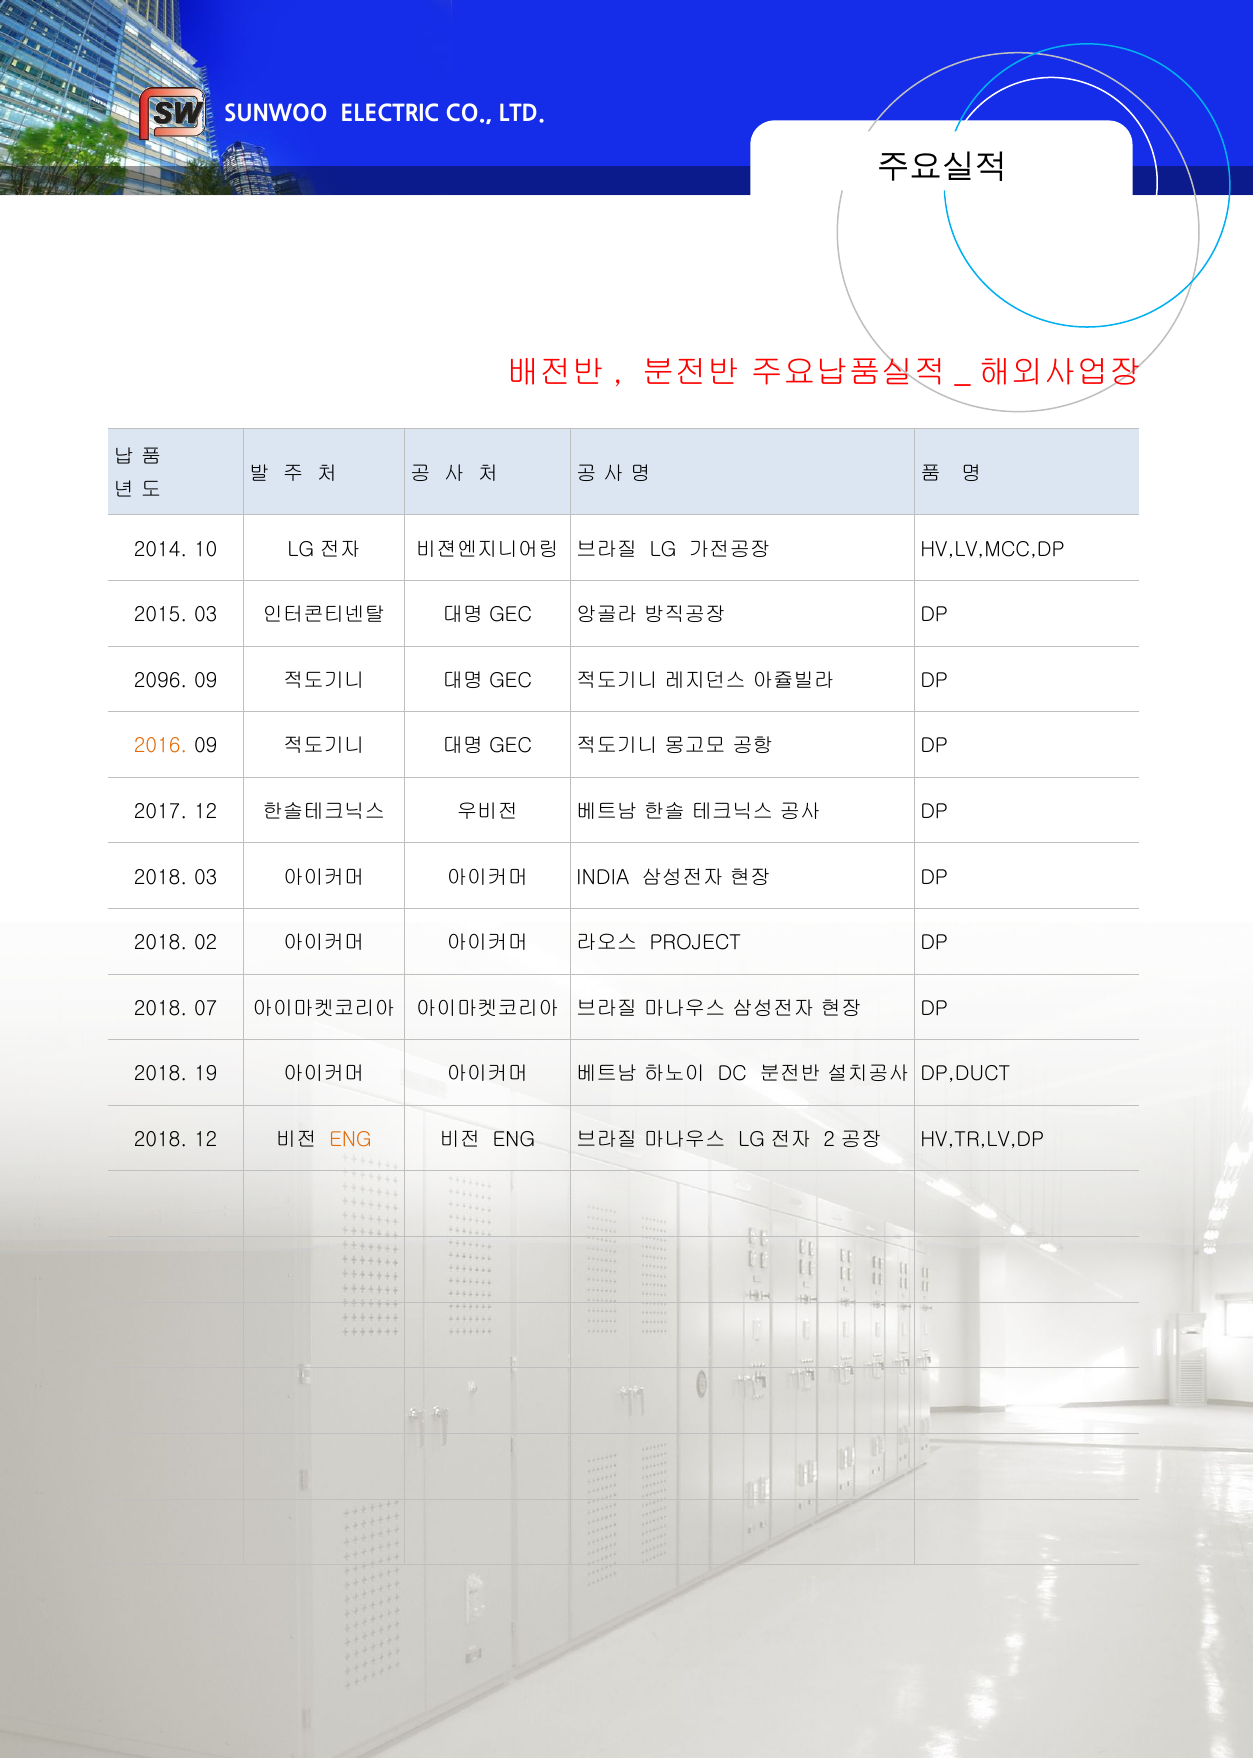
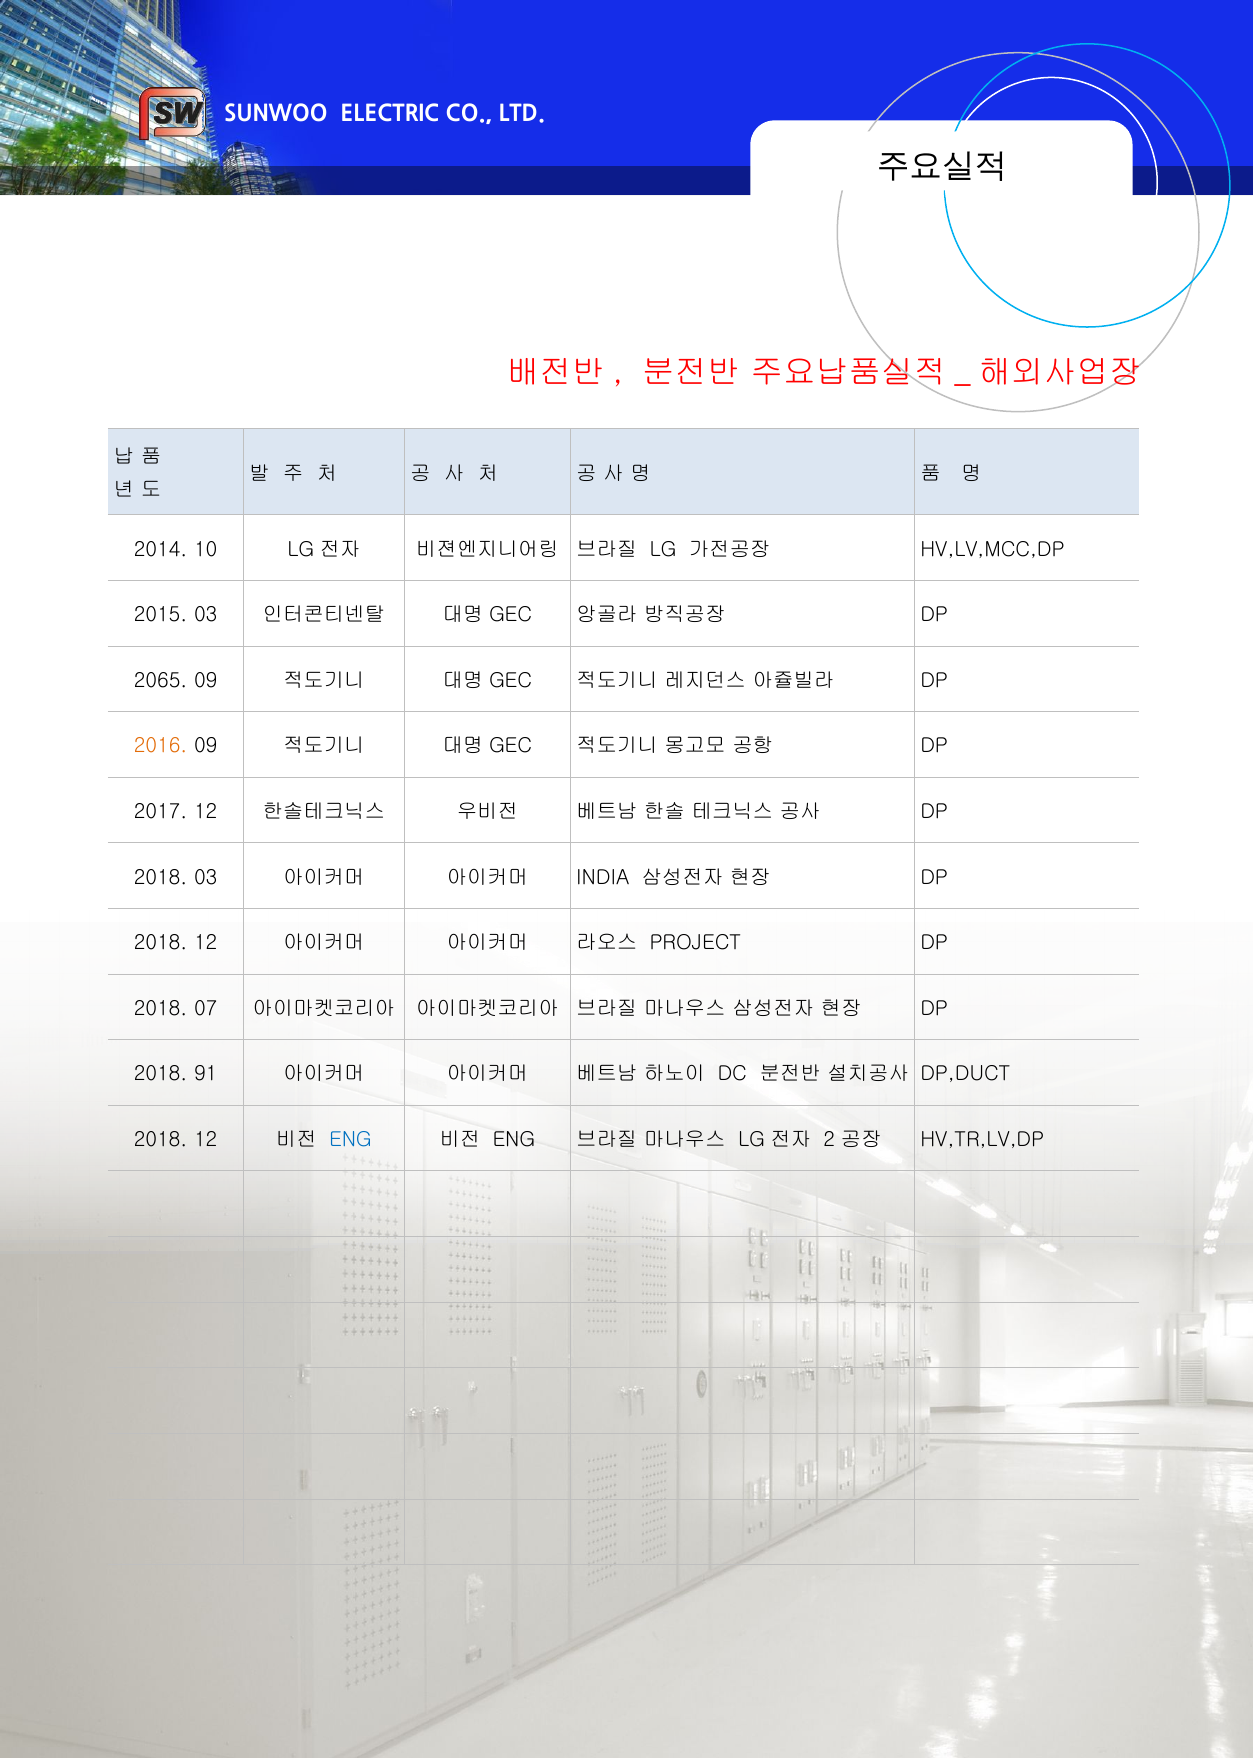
2096: 2096 -> 2065
02 at (206, 943): 02 -> 12
19: 19 -> 91
ENG at (350, 1140) colour: orange -> blue
